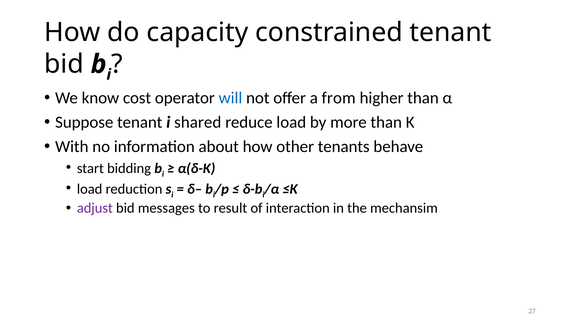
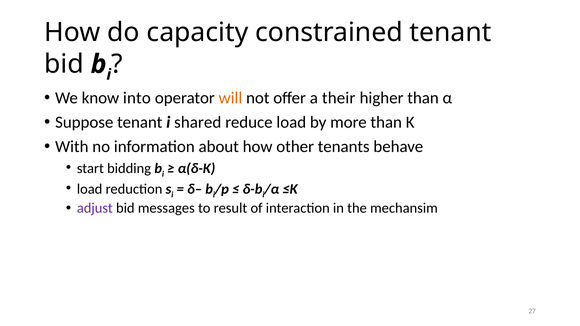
cost: cost -> into
will colour: blue -> orange
from: from -> their
